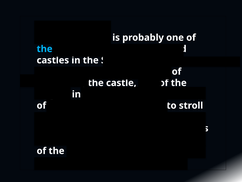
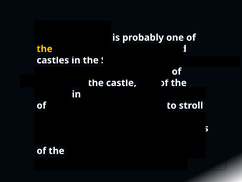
the at (45, 49) colour: light blue -> yellow
